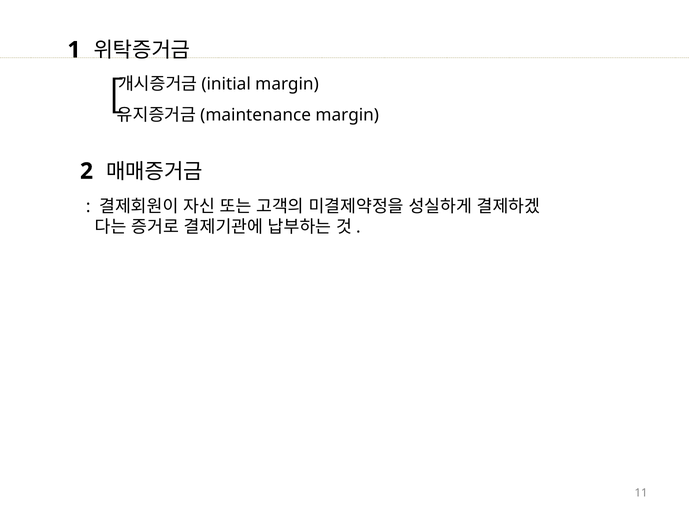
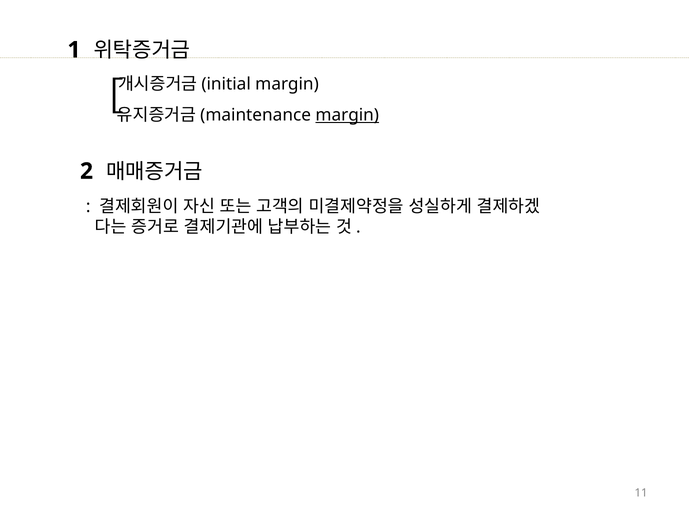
margin at (347, 115) underline: none -> present
